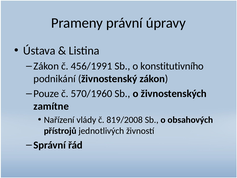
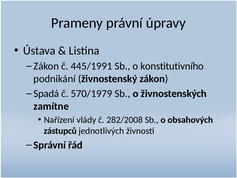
456/1991: 456/1991 -> 445/1991
Pouze: Pouze -> Spadá
570/1960: 570/1960 -> 570/1979
819/2008: 819/2008 -> 282/2008
přístrojů: přístrojů -> zástupců
